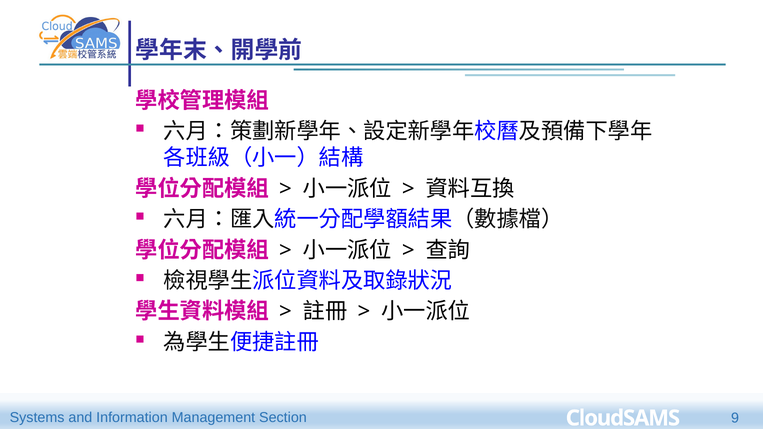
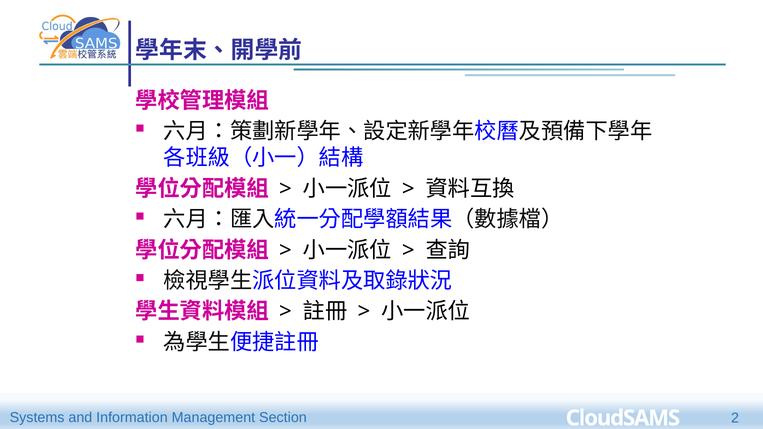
9: 9 -> 2
